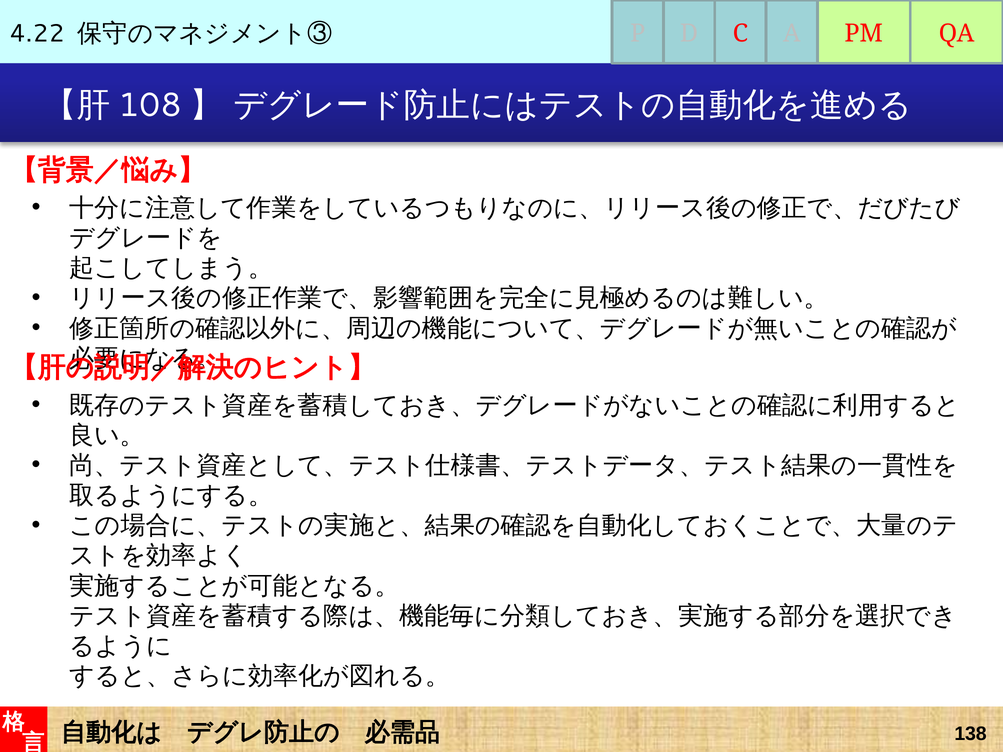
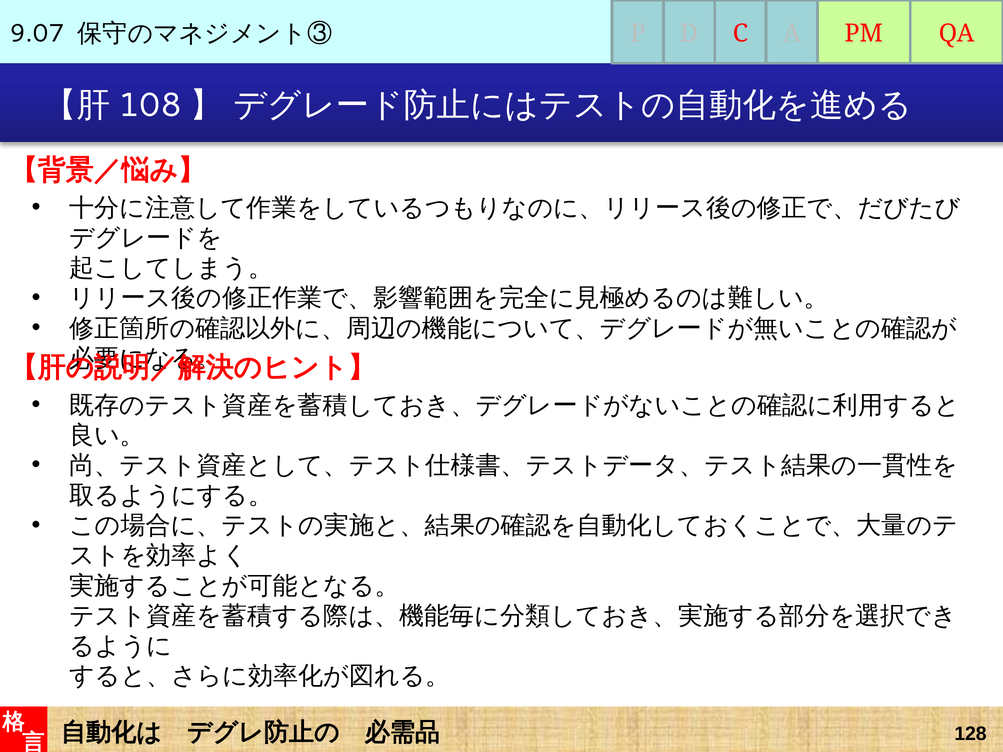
4.22: 4.22 -> 9.07
138: 138 -> 128
